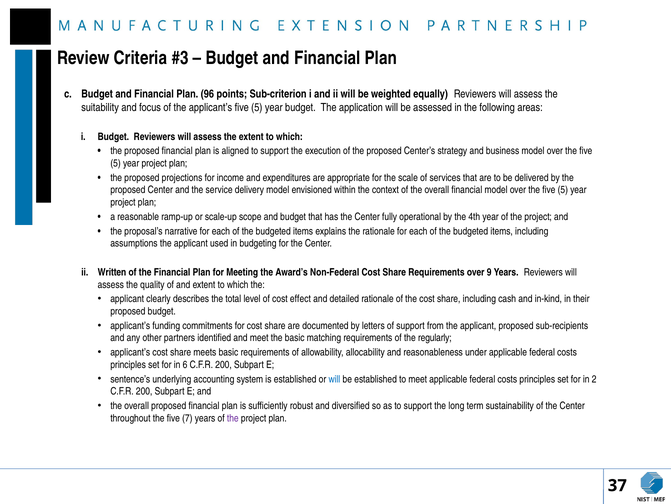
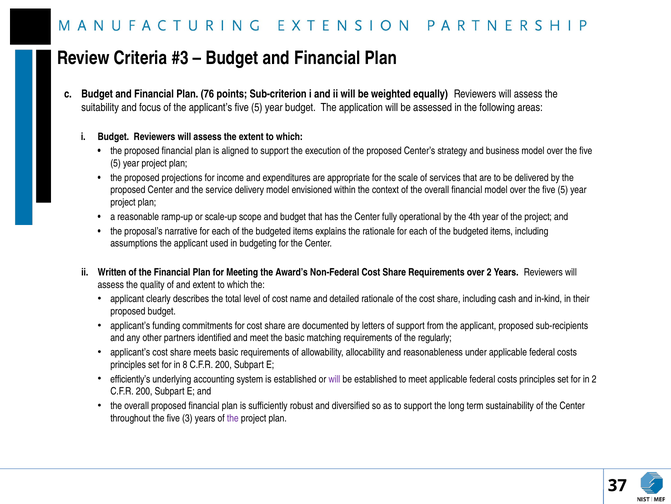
96: 96 -> 76
over 9: 9 -> 2
effect: effect -> name
6: 6 -> 8
sentence’s: sentence’s -> efficiently’s
will at (334, 379) colour: blue -> purple
7: 7 -> 3
